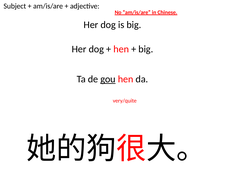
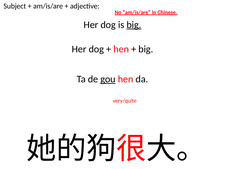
big at (134, 25) underline: none -> present
